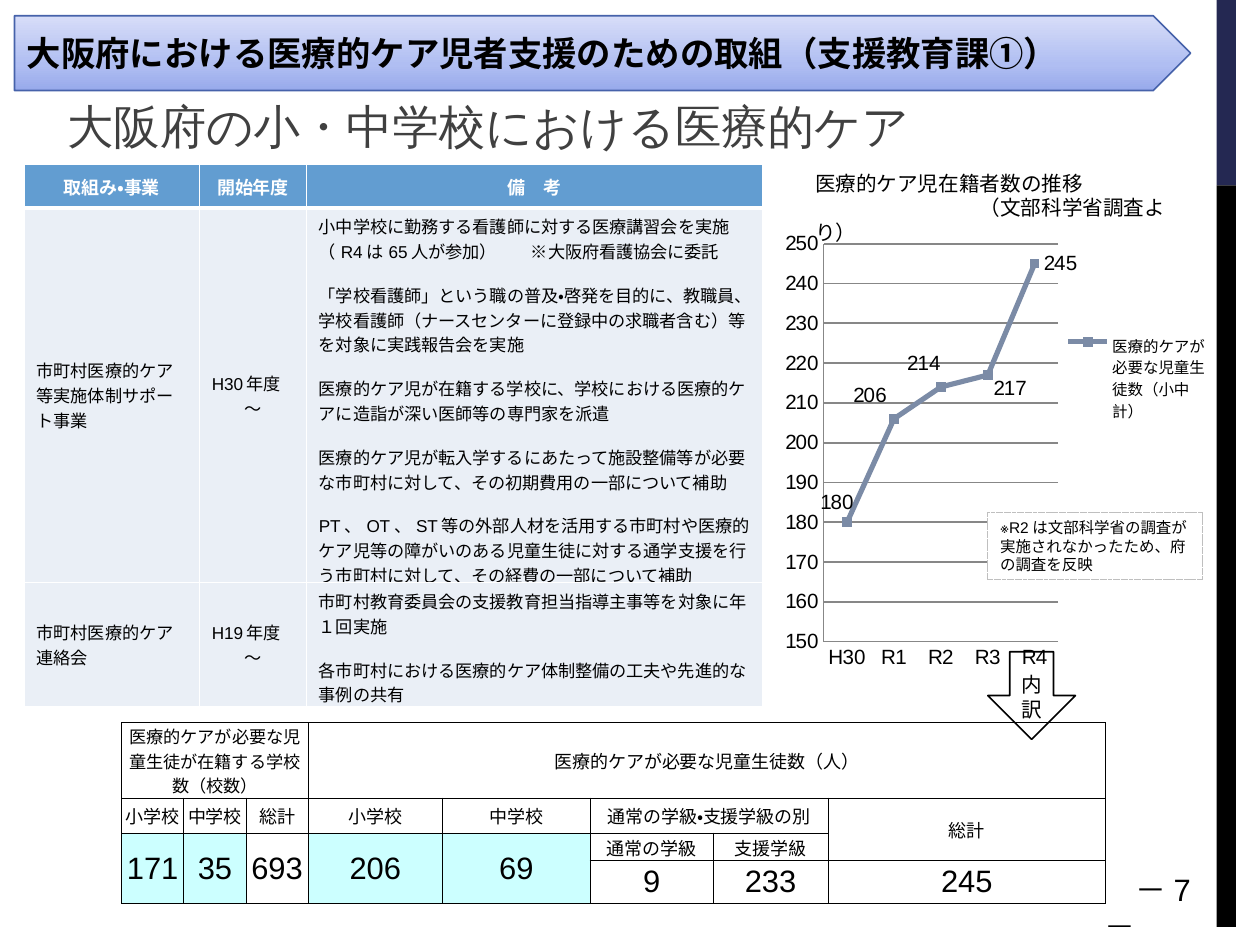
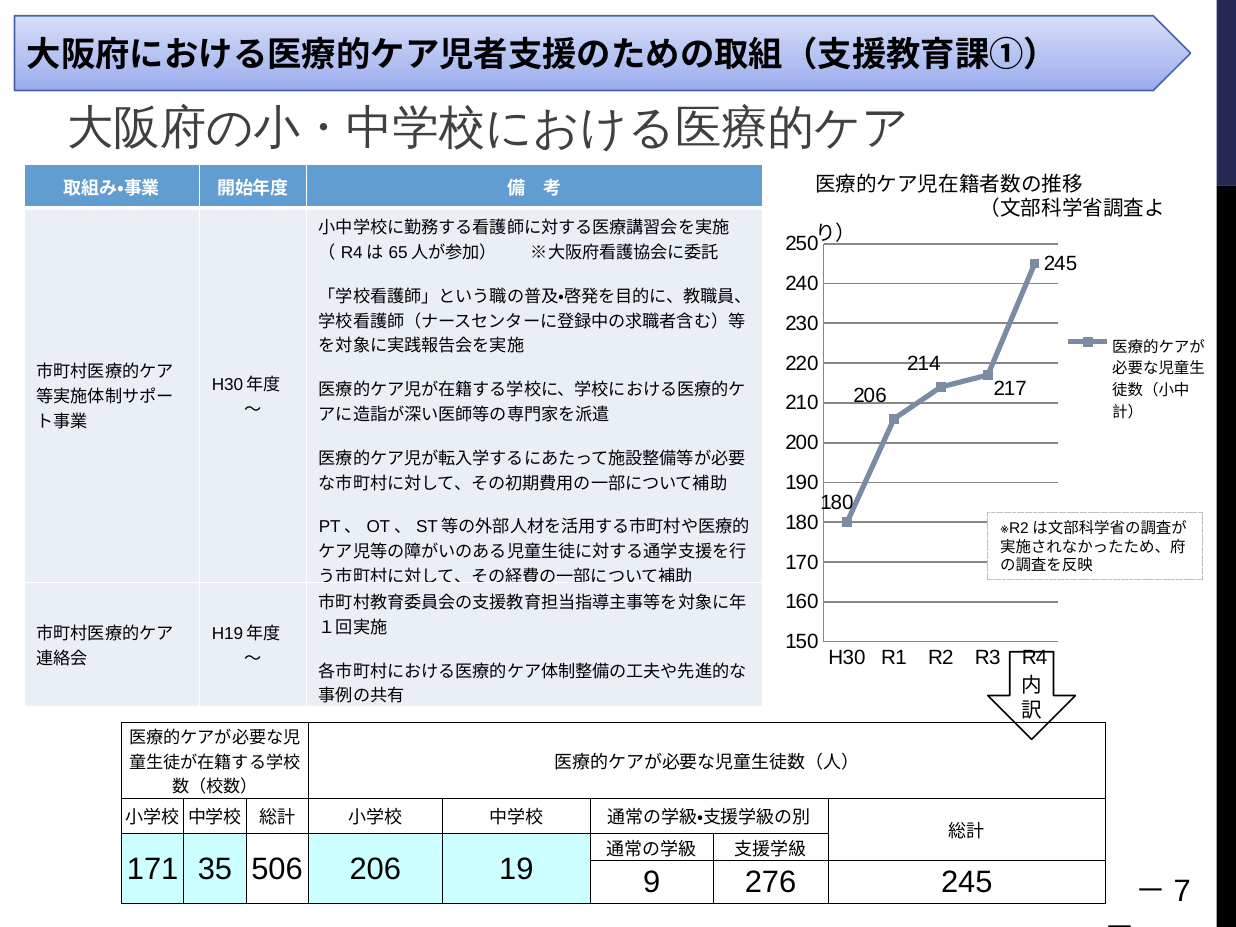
693: 693 -> 506
69: 69 -> 19
233: 233 -> 276
